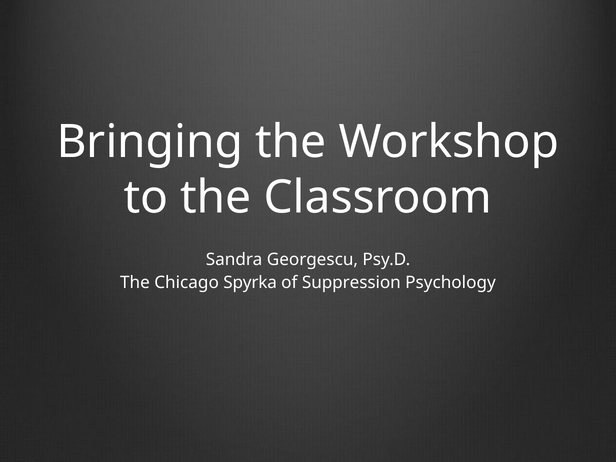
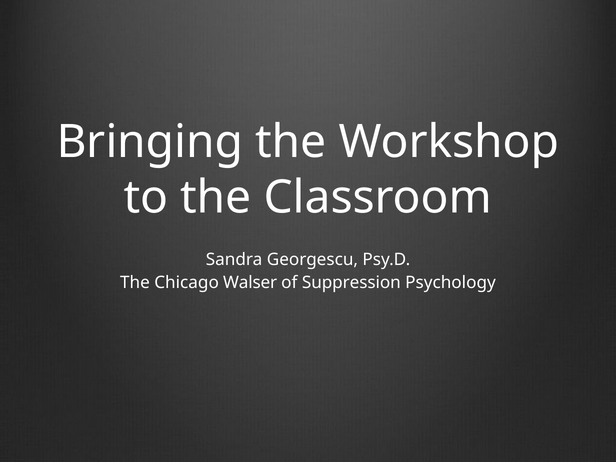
Spyrka: Spyrka -> Walser
